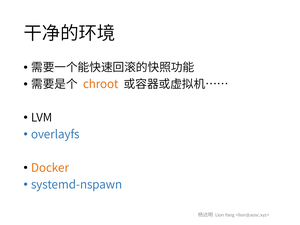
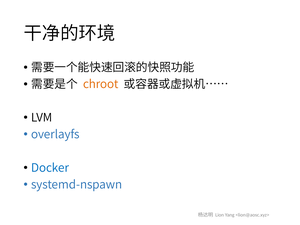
Docker colour: orange -> blue
